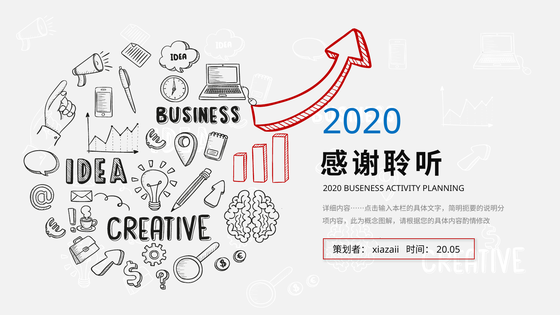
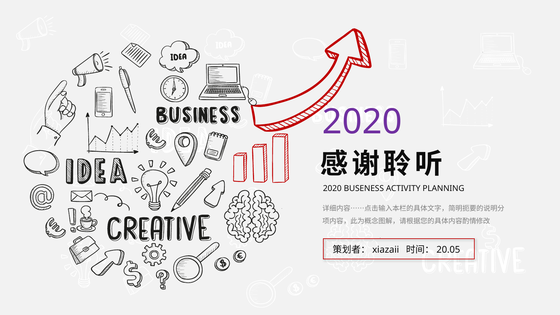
2020 at (362, 122) colour: blue -> purple
